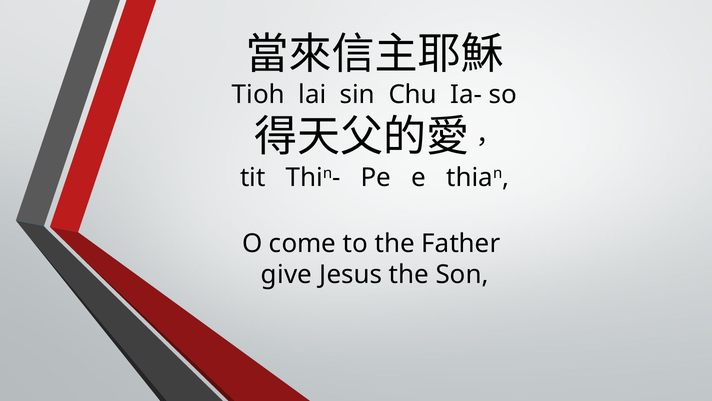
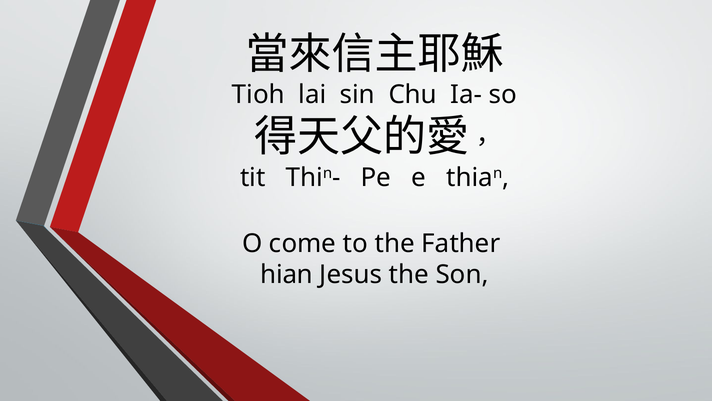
give: give -> hian
